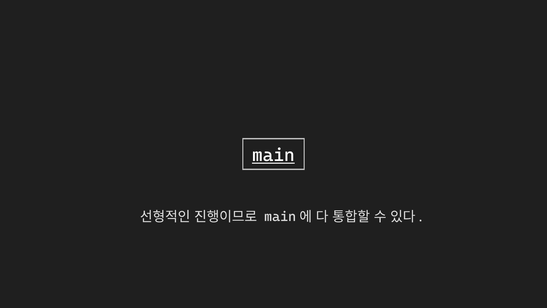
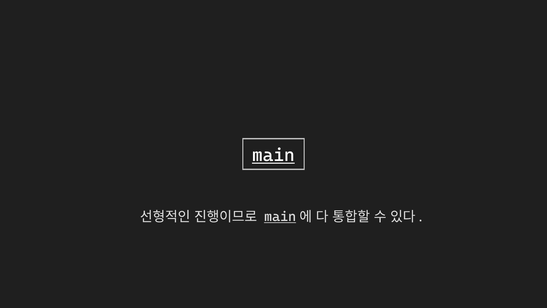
main at (280, 217) underline: none -> present
